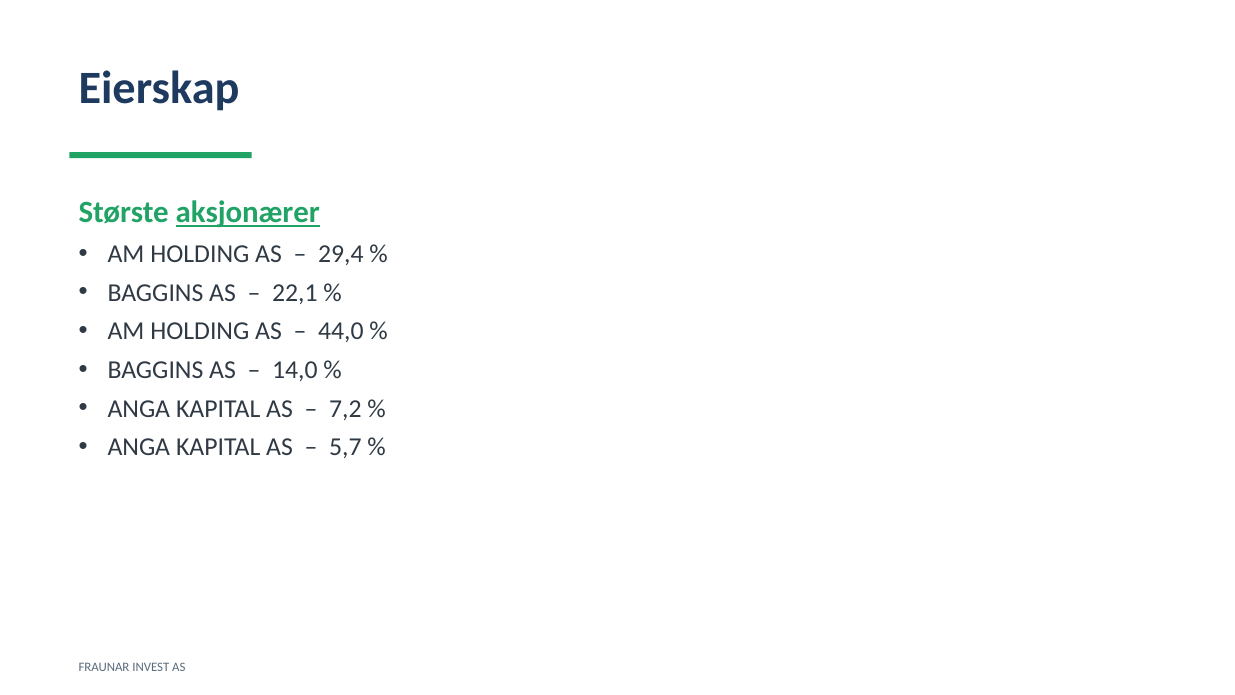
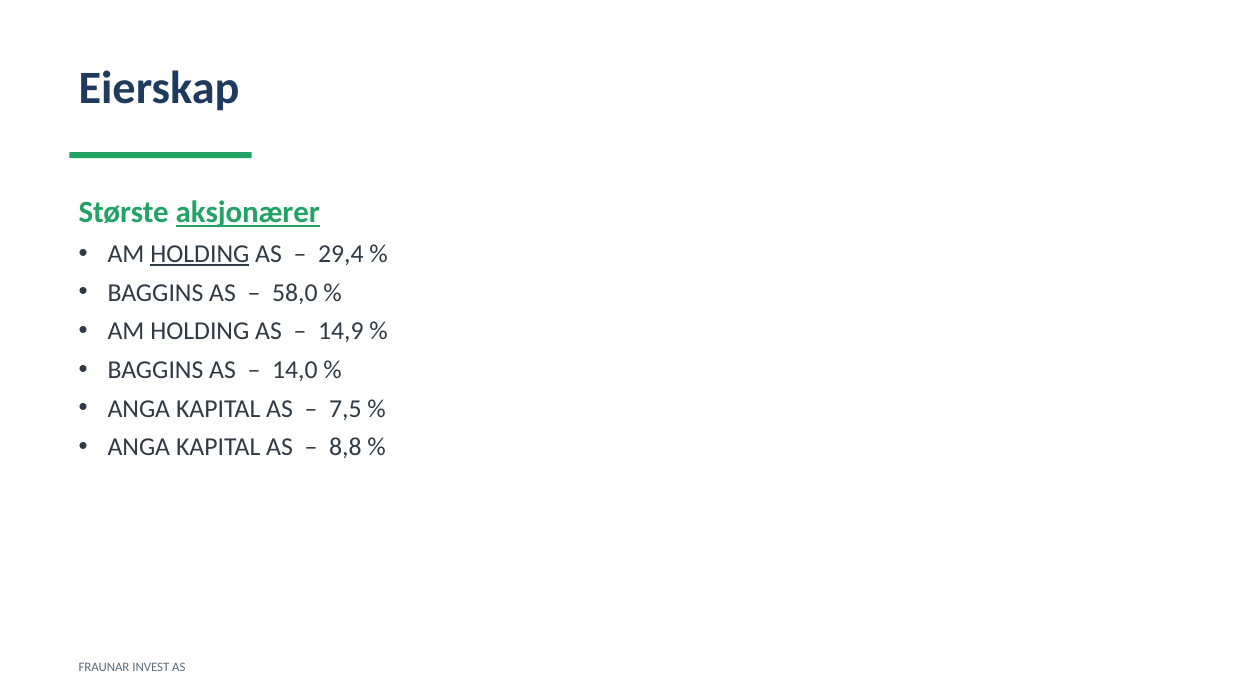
HOLDING at (200, 254) underline: none -> present
22,1: 22,1 -> 58,0
44,0: 44,0 -> 14,9
7,2: 7,2 -> 7,5
5,7: 5,7 -> 8,8
